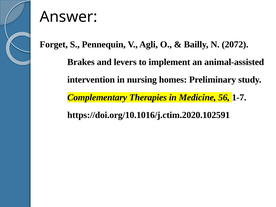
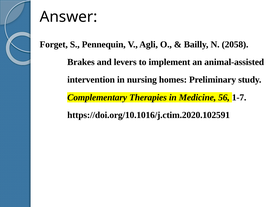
2072: 2072 -> 2058
